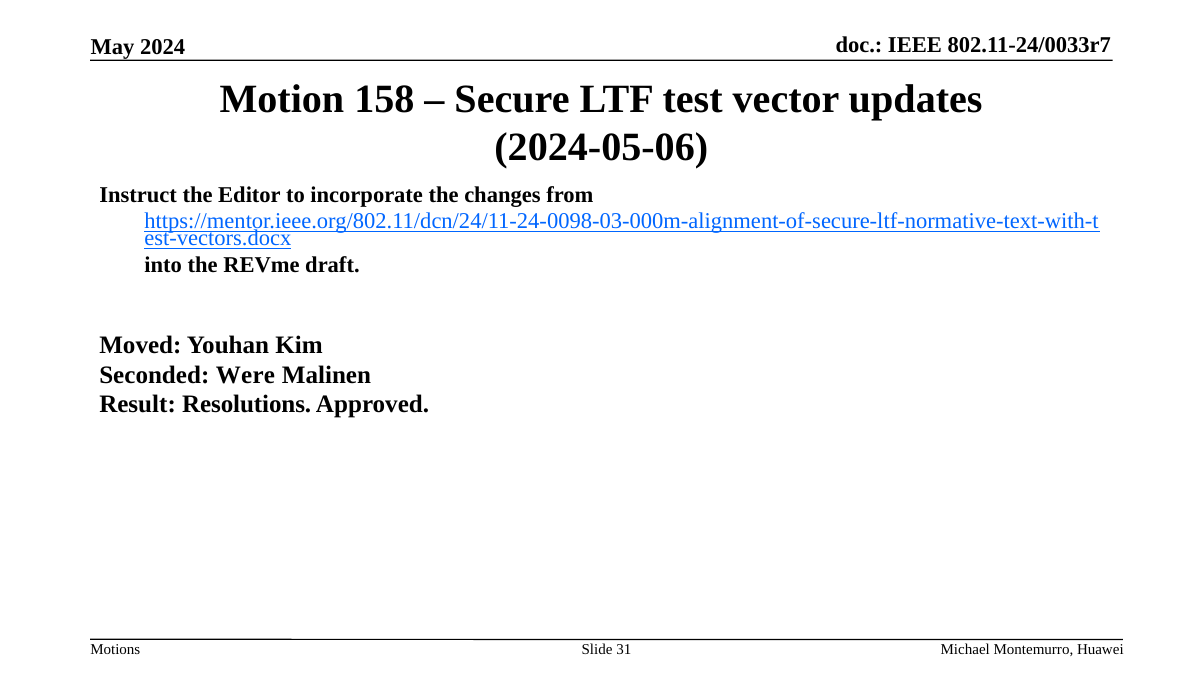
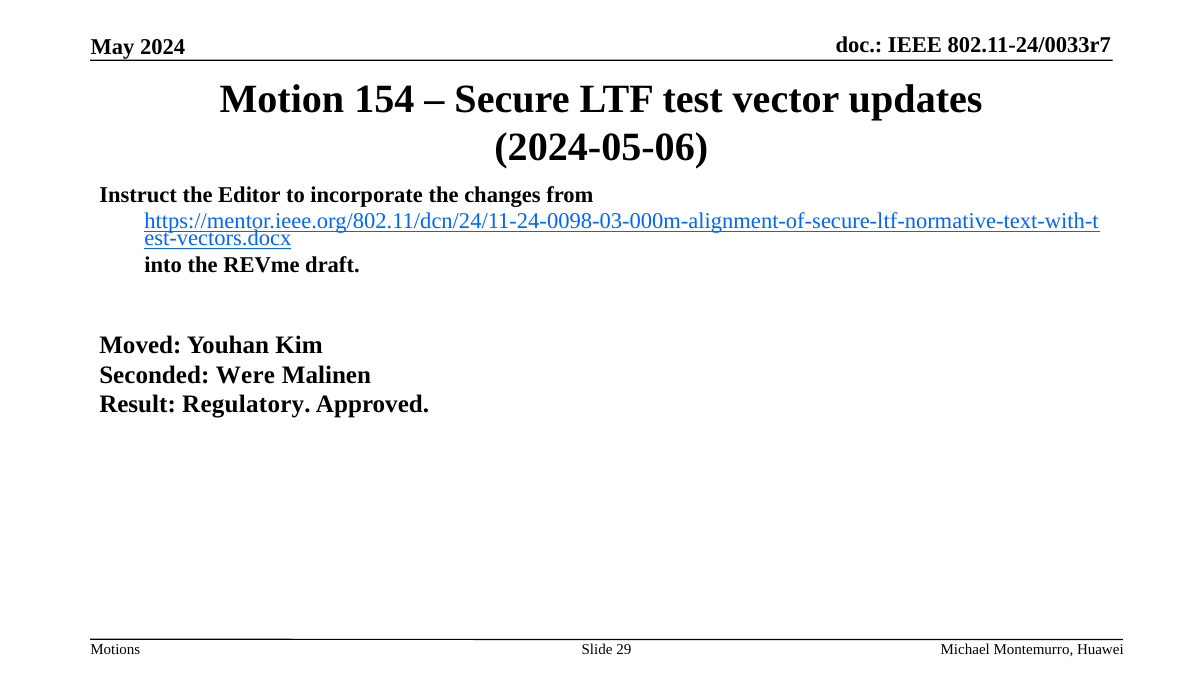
158: 158 -> 154
Resolutions: Resolutions -> Regulatory
31: 31 -> 29
